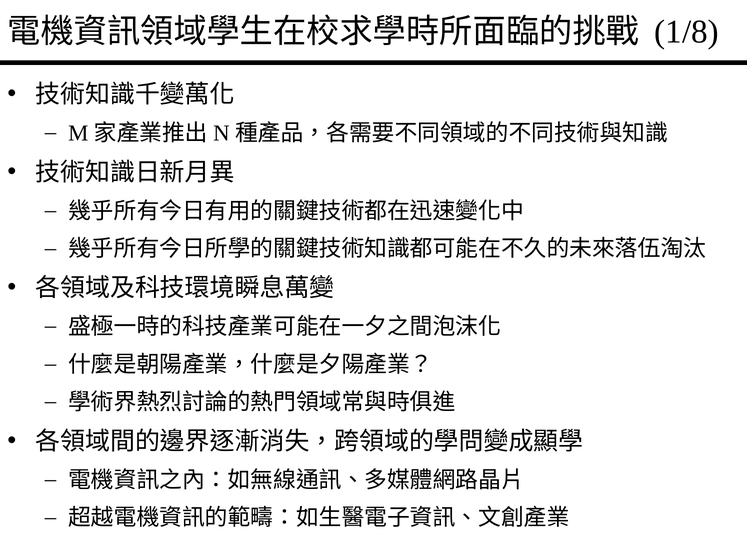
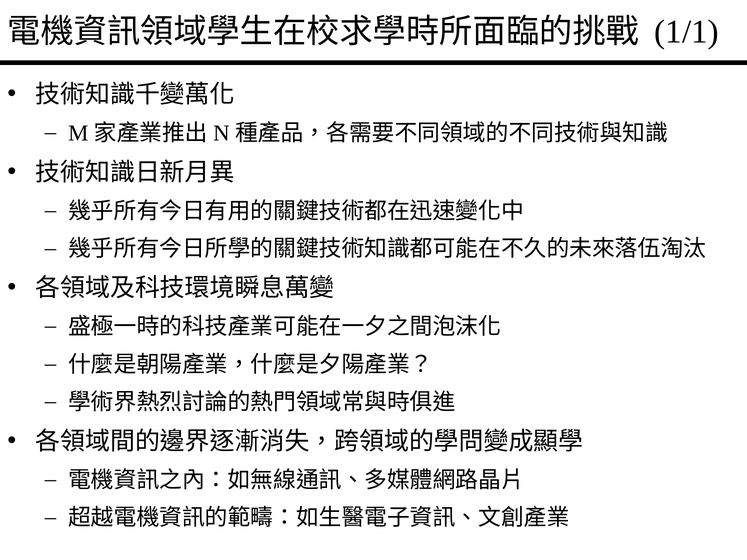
1/8: 1/8 -> 1/1
